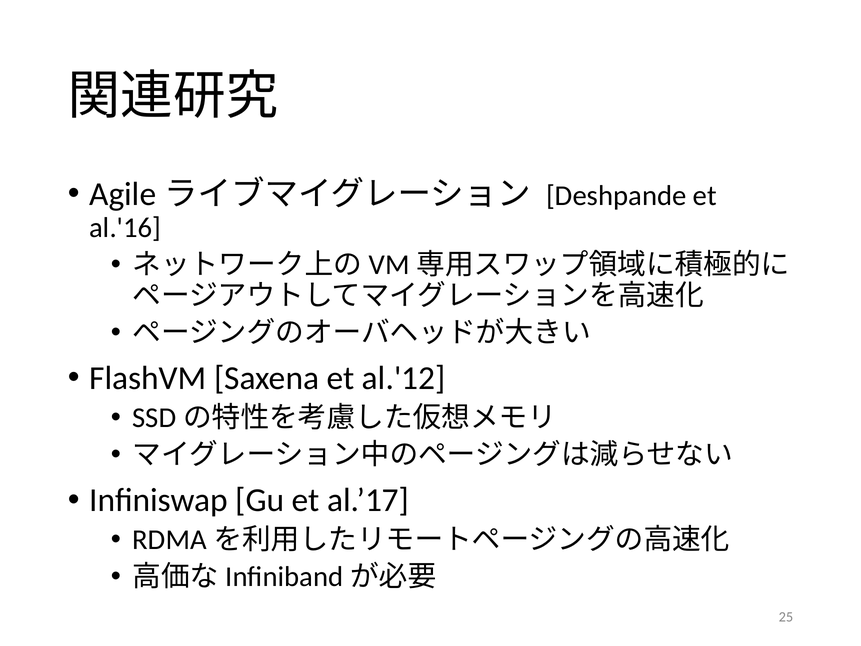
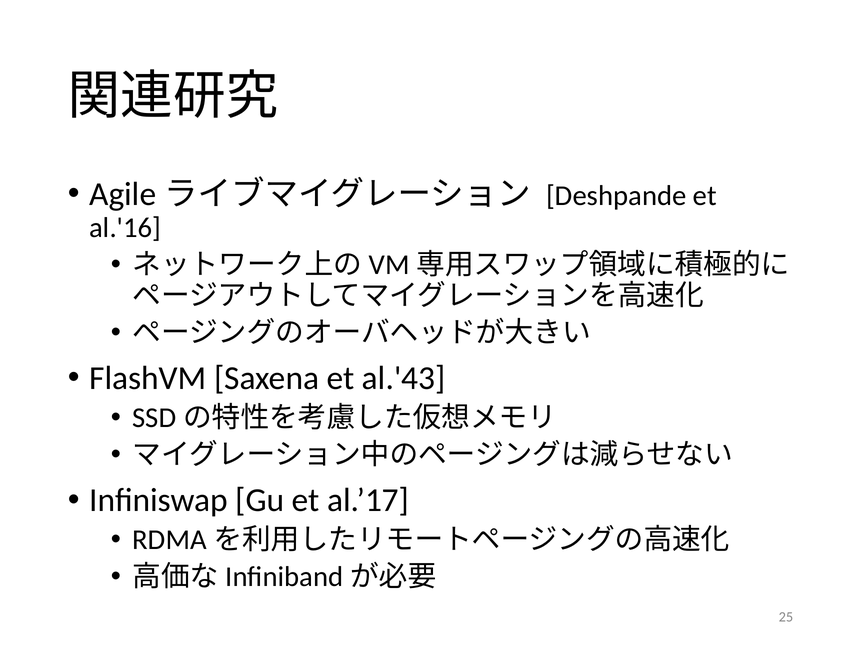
al.'12: al.'12 -> al.'43
